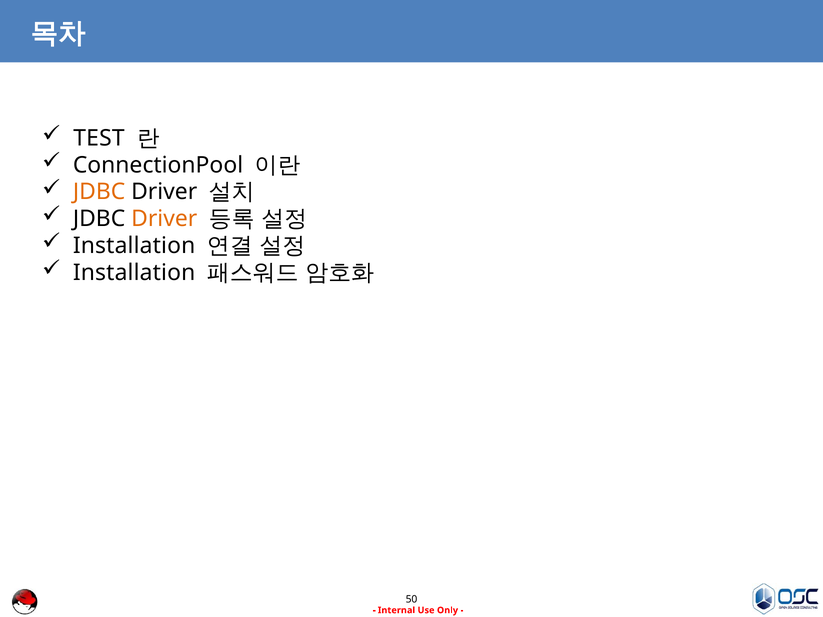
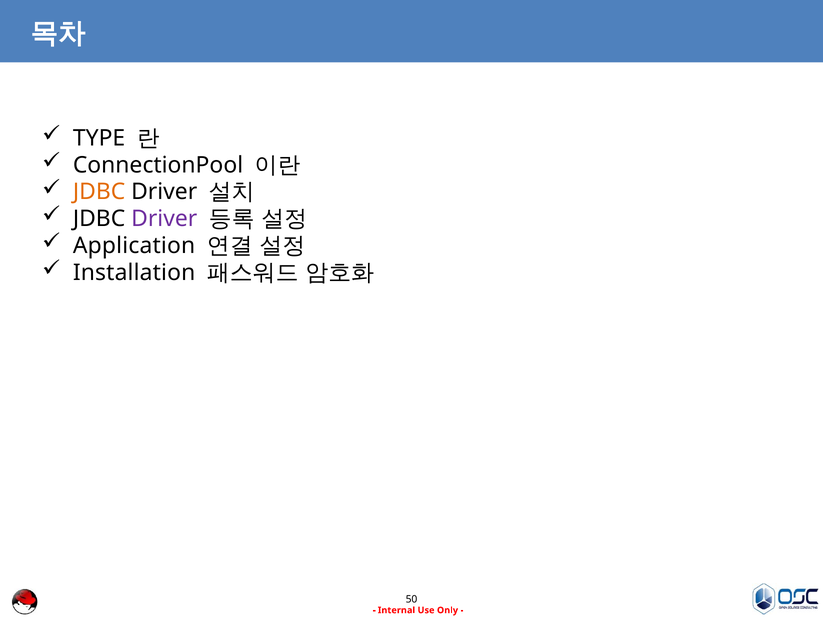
TEST: TEST -> TYPE
Driver at (164, 219) colour: orange -> purple
Installation at (134, 246): Installation -> Application
